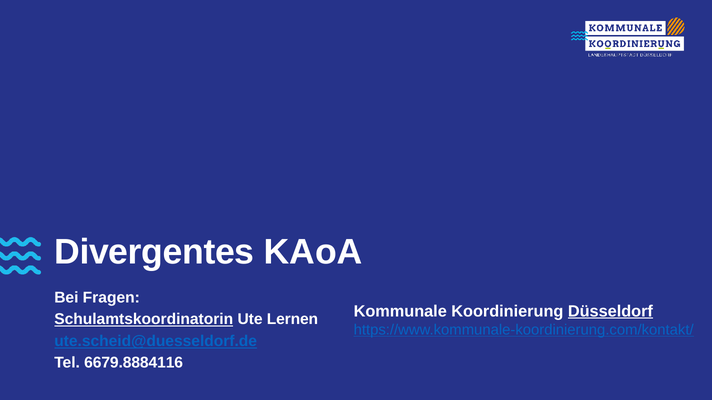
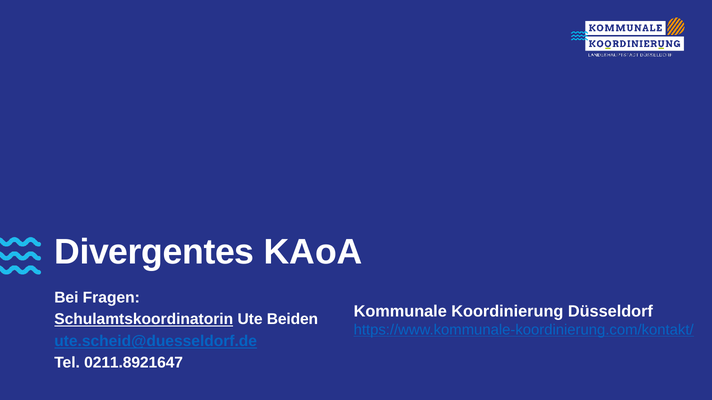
Düsseldorf underline: present -> none
Lernen: Lernen -> Beiden
6679.8884116: 6679.8884116 -> 0211.8921647
